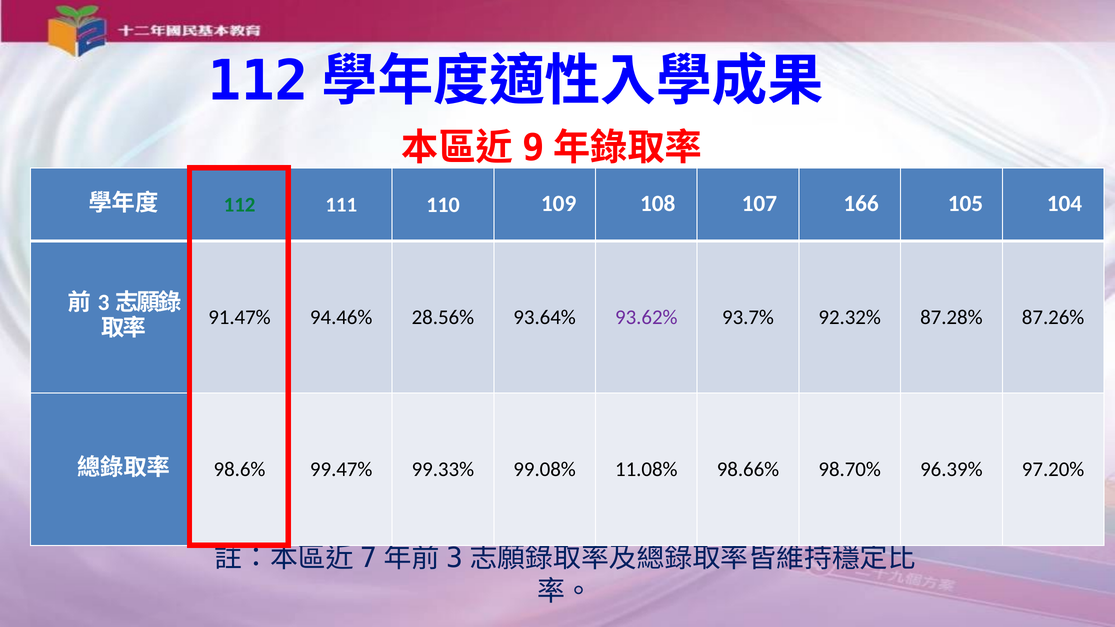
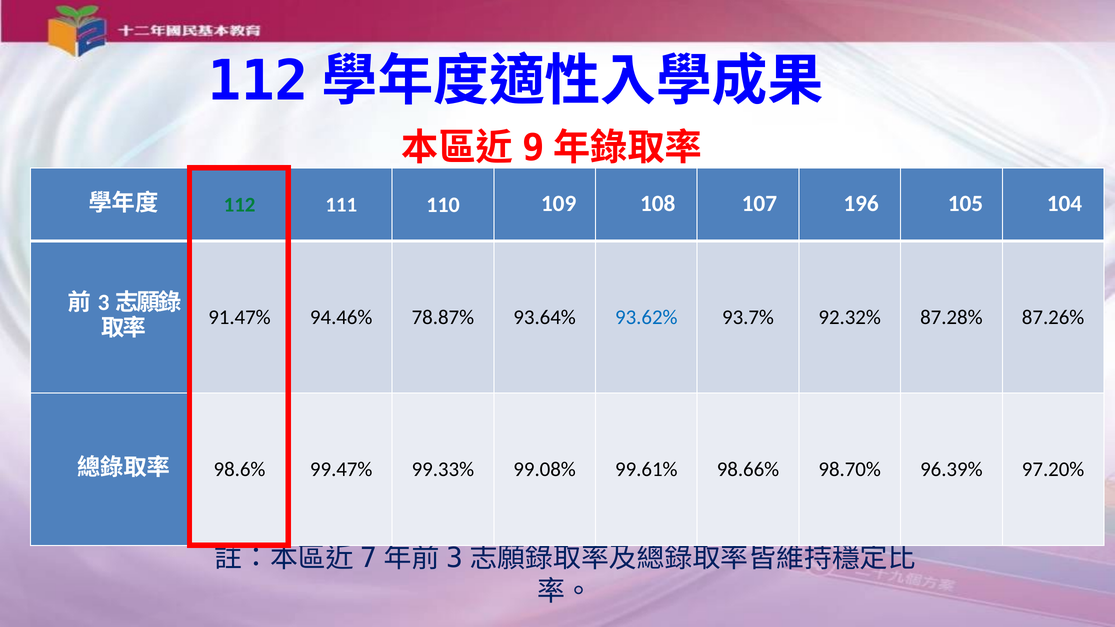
166: 166 -> 196
28.56%: 28.56% -> 78.87%
93.62% colour: purple -> blue
11.08%: 11.08% -> 99.61%
